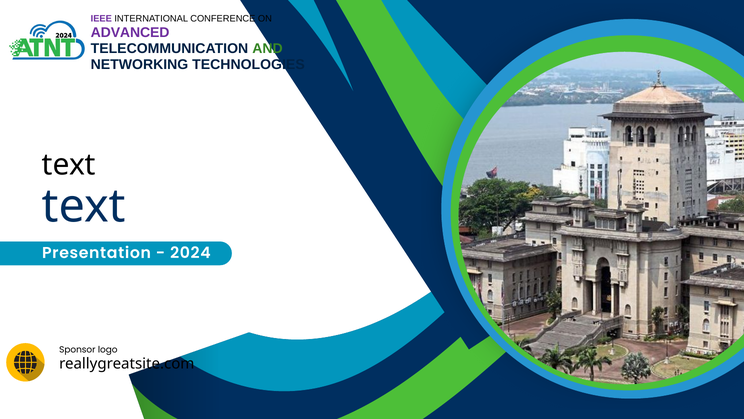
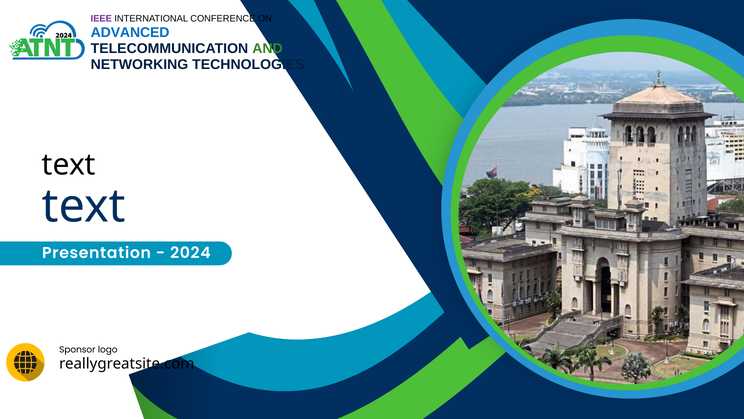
ADVANCED colour: purple -> blue
